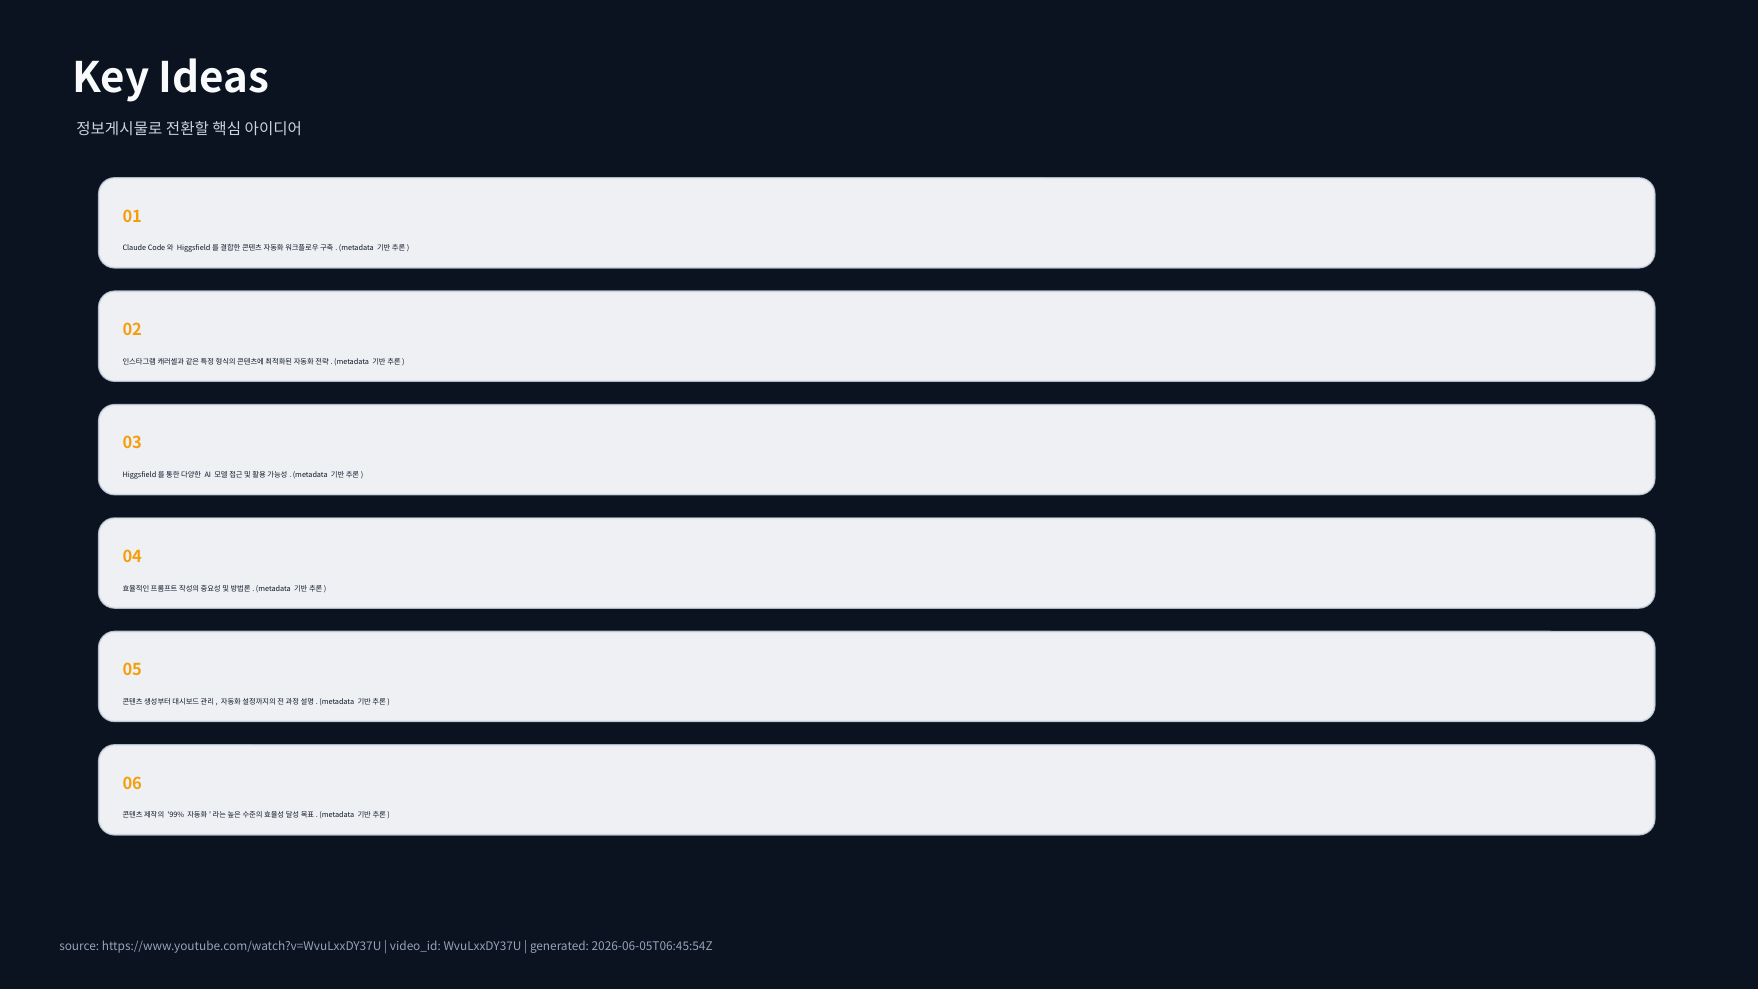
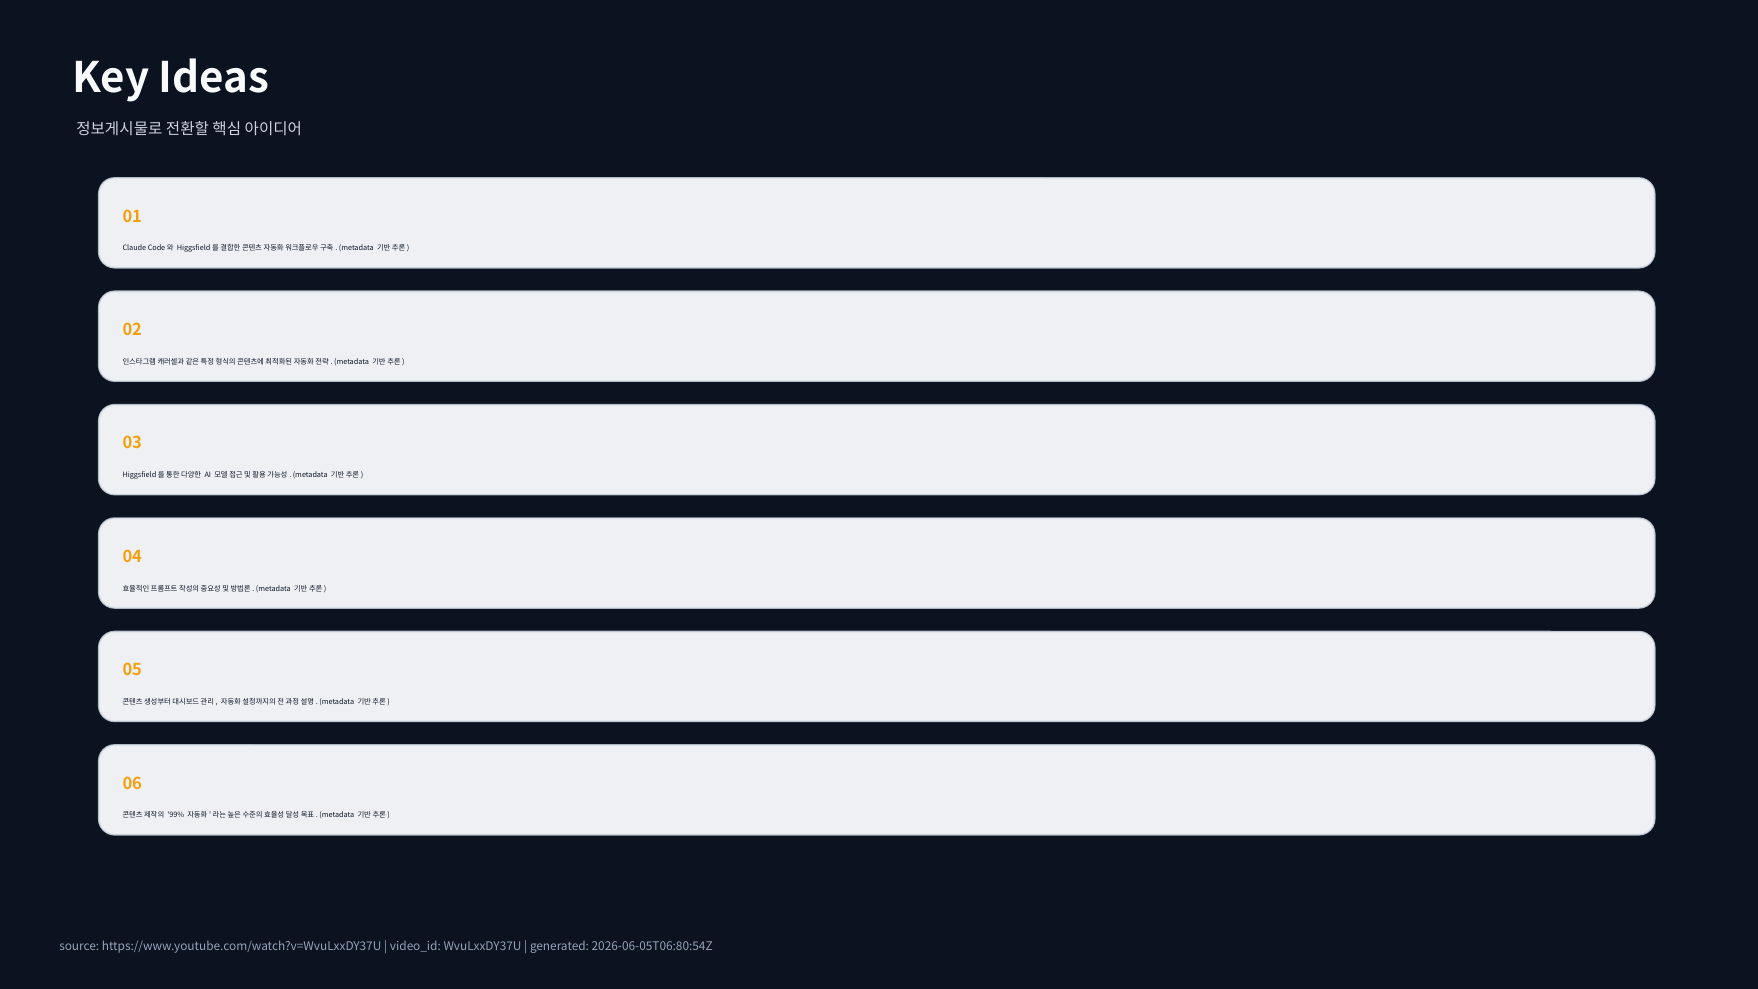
2026-06-05T06:45:54Z: 2026-06-05T06:45:54Z -> 2026-06-05T06:80:54Z
